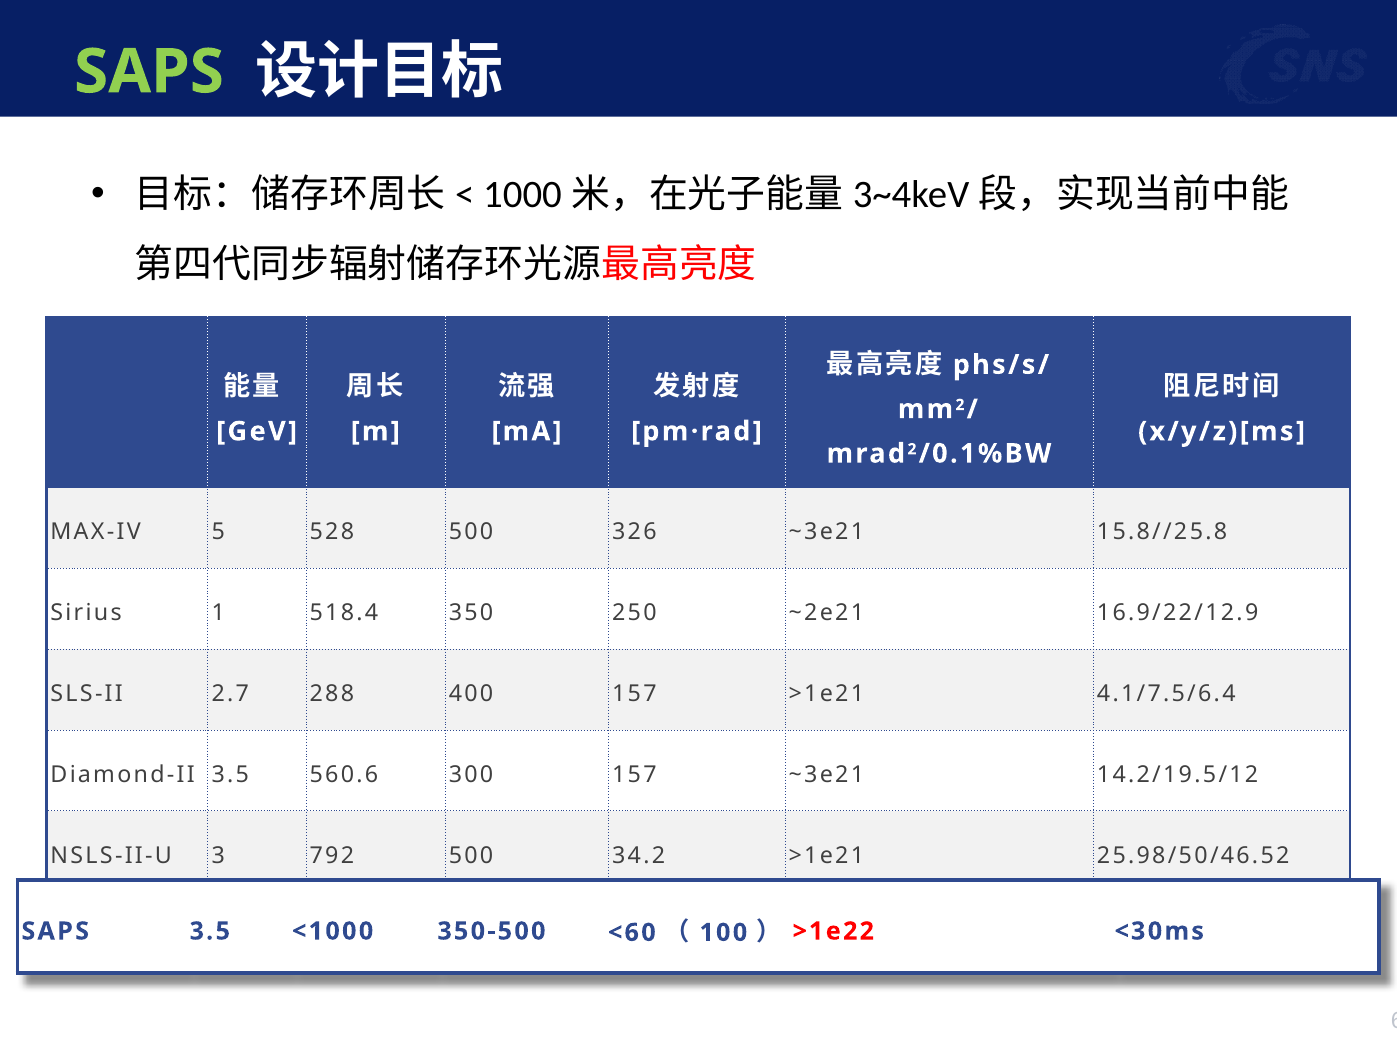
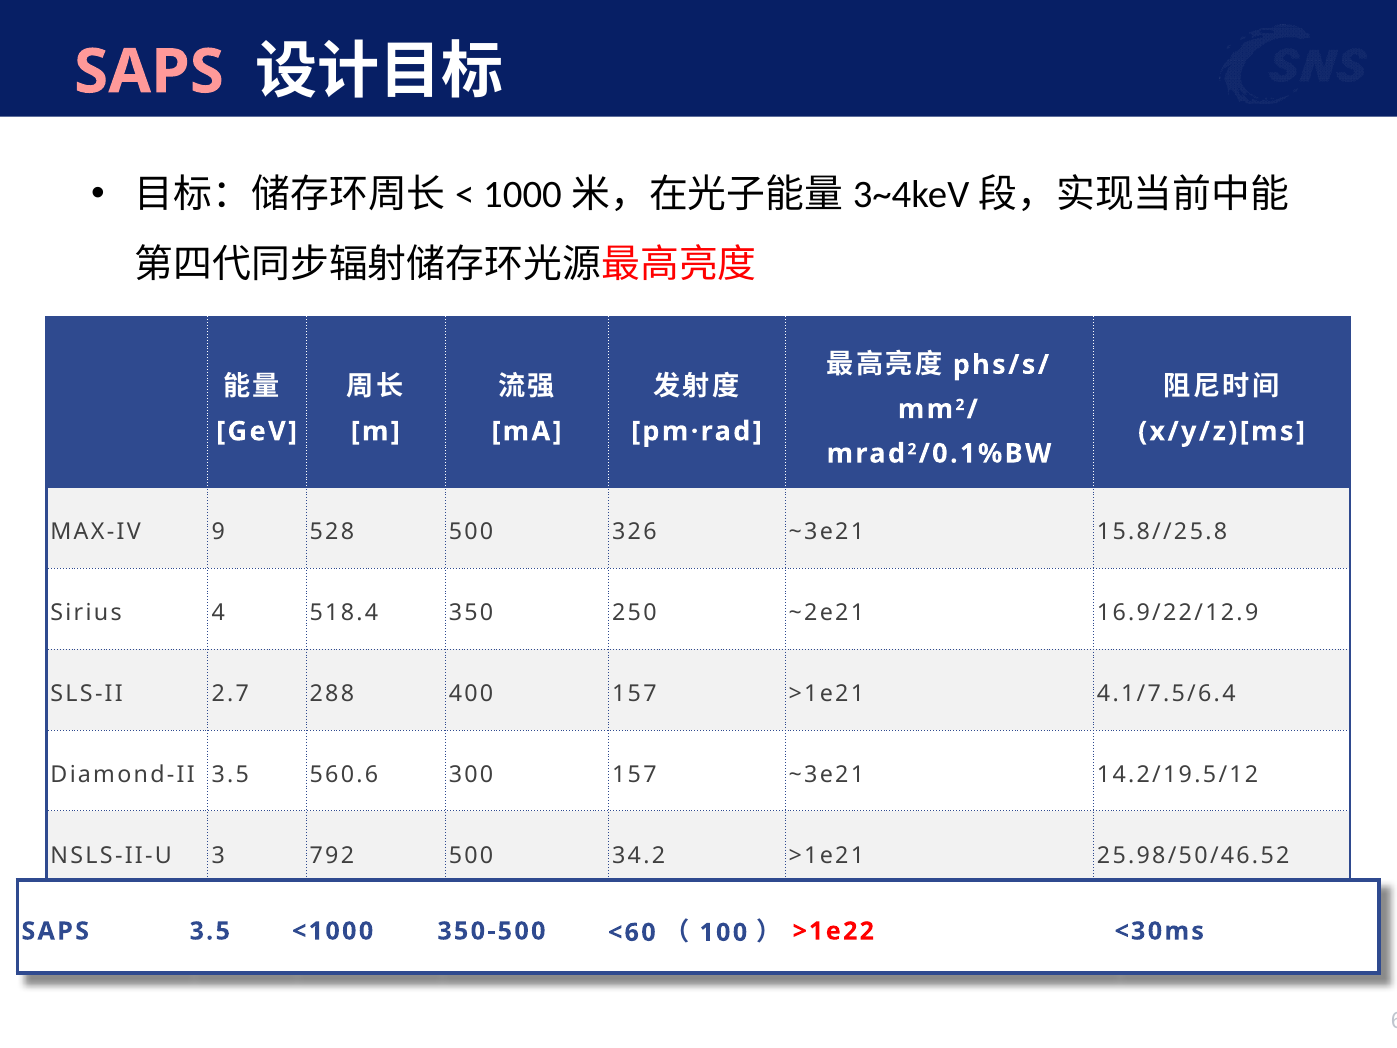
SAPS at (149, 72) colour: light green -> pink
5: 5 -> 9
1: 1 -> 4
